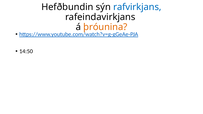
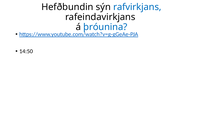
þróunina colour: orange -> blue
